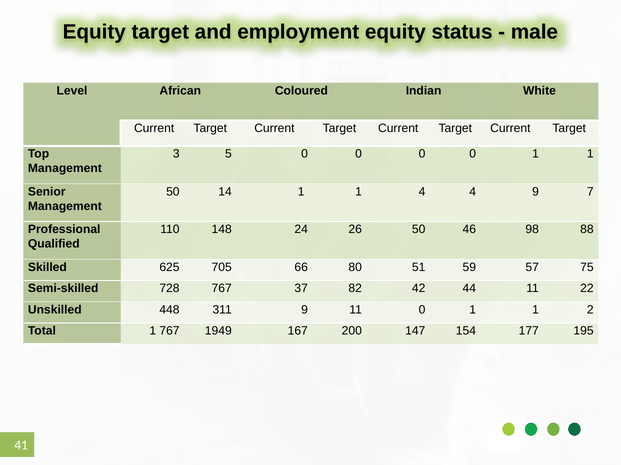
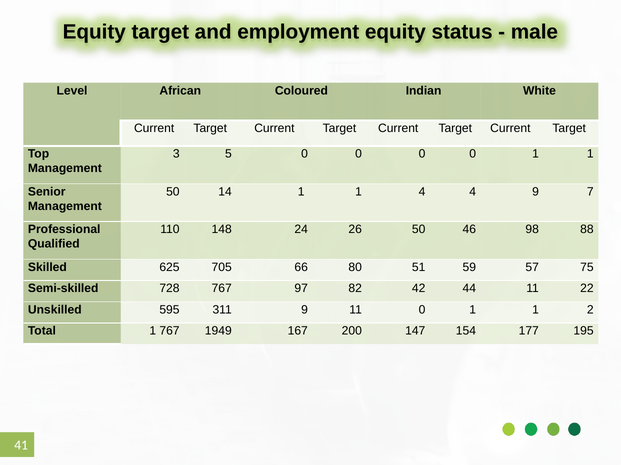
37: 37 -> 97
448: 448 -> 595
